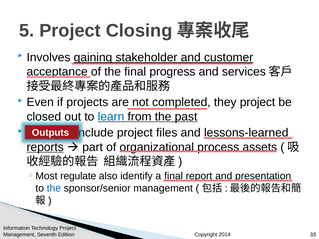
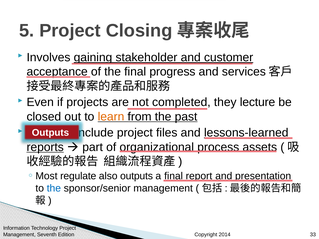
they project: project -> lecture
learn colour: blue -> orange
also identify: identify -> outputs
